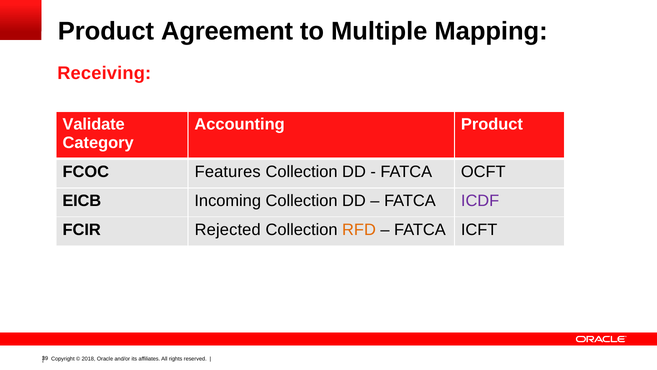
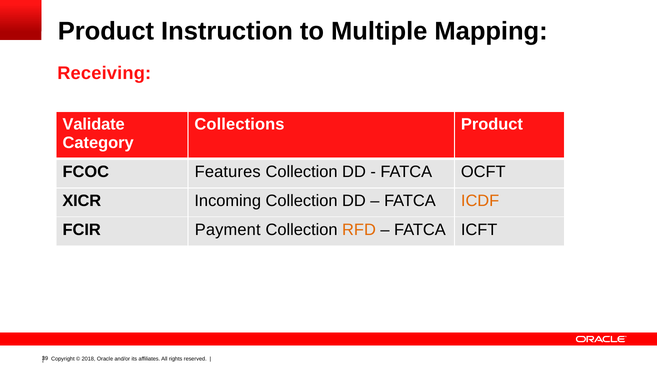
Agreement: Agreement -> Instruction
Accounting: Accounting -> Collections
EICB: EICB -> XICR
ICDF colour: purple -> orange
Rejected: Rejected -> Payment
